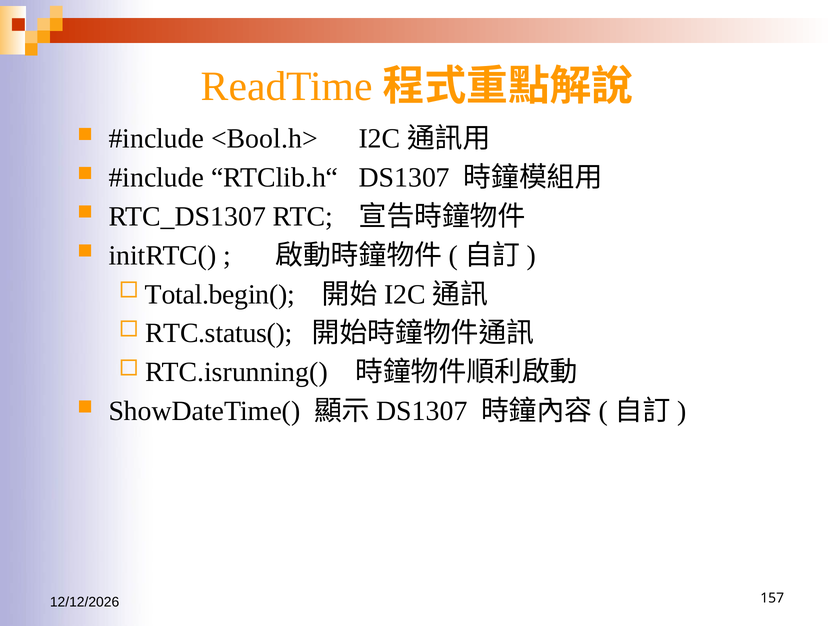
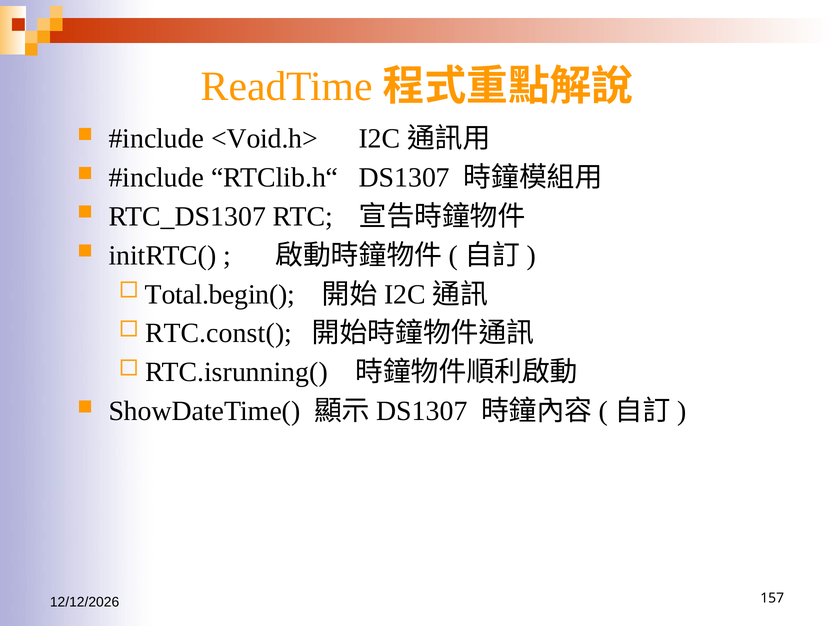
<Bool.h>: <Bool.h> -> <Void.h>
RTC.status(: RTC.status( -> RTC.const(
